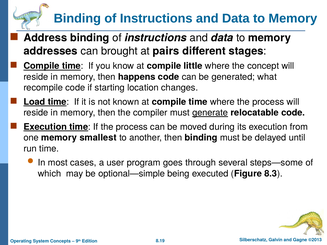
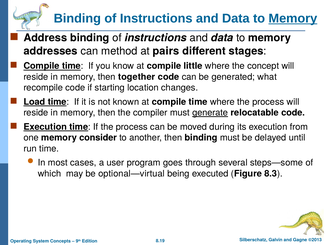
Memory at (293, 18) underline: none -> present
brought: brought -> method
happens: happens -> together
smallest: smallest -> consider
optional—simple: optional—simple -> optional—virtual
